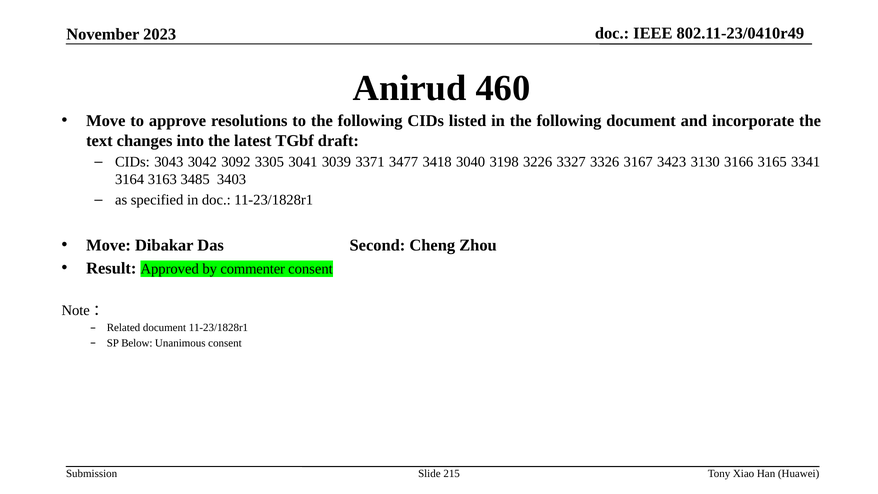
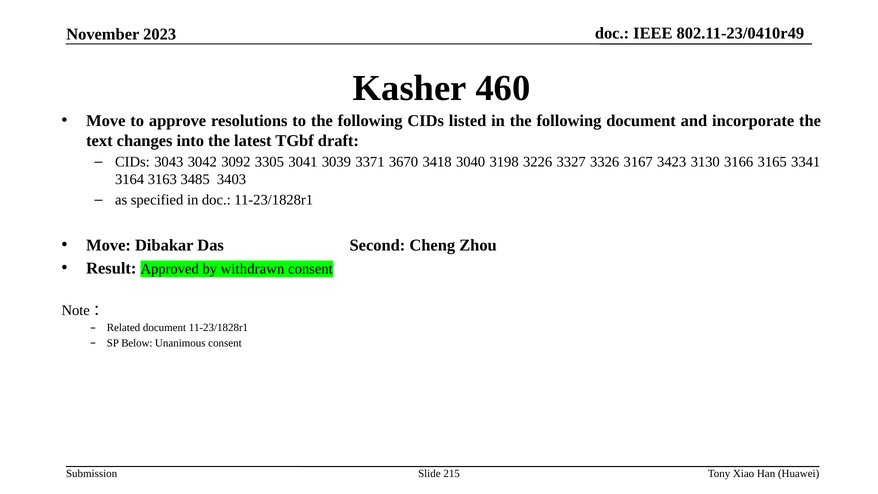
Anirud: Anirud -> Kasher
3477: 3477 -> 3670
commenter: commenter -> withdrawn
